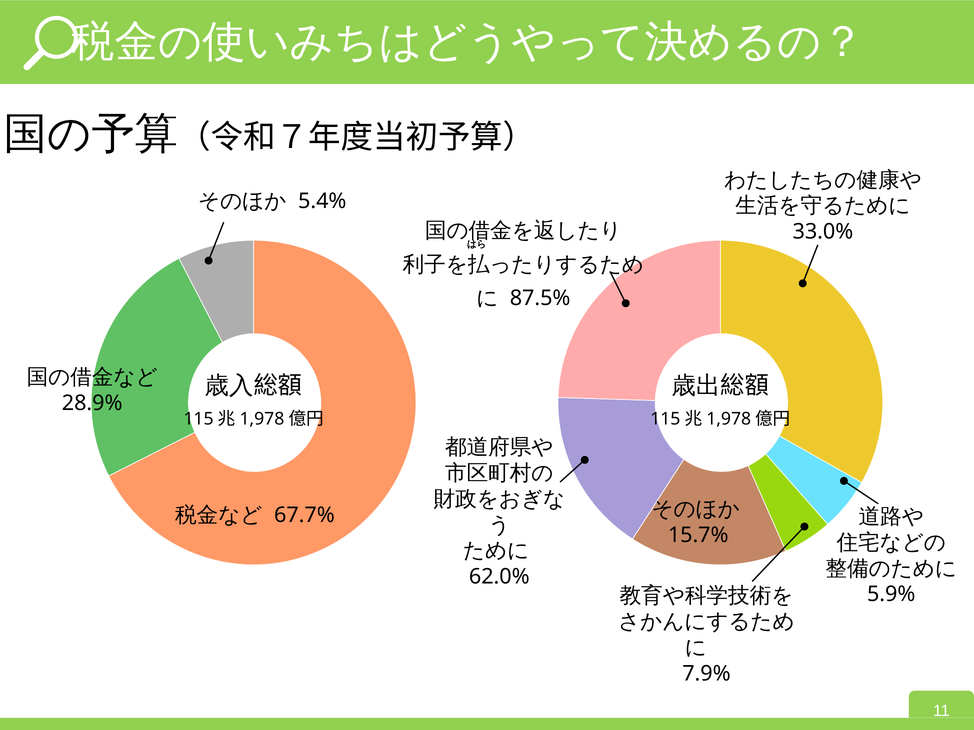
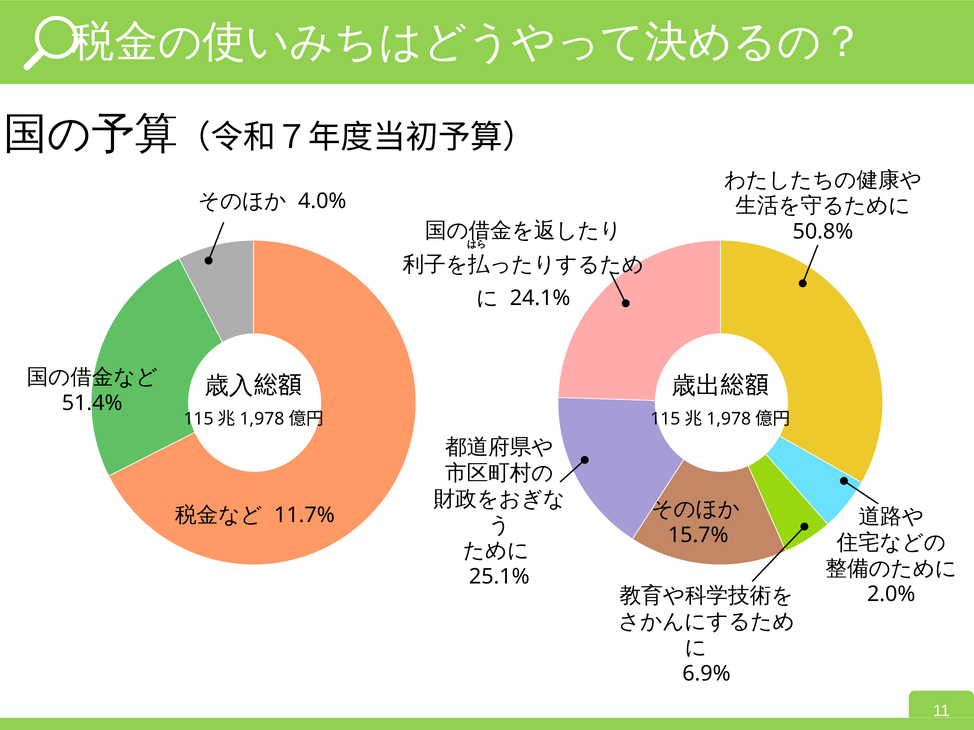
5.4%: 5.4% -> 4.0%
33.0%: 33.0% -> 50.8%
87.5%: 87.5% -> 24.1%
28.9%: 28.9% -> 51.4%
67.7%: 67.7% -> 11.7%
62.0%: 62.0% -> 25.1%
5.9%: 5.9% -> 2.0%
7.9%: 7.9% -> 6.9%
